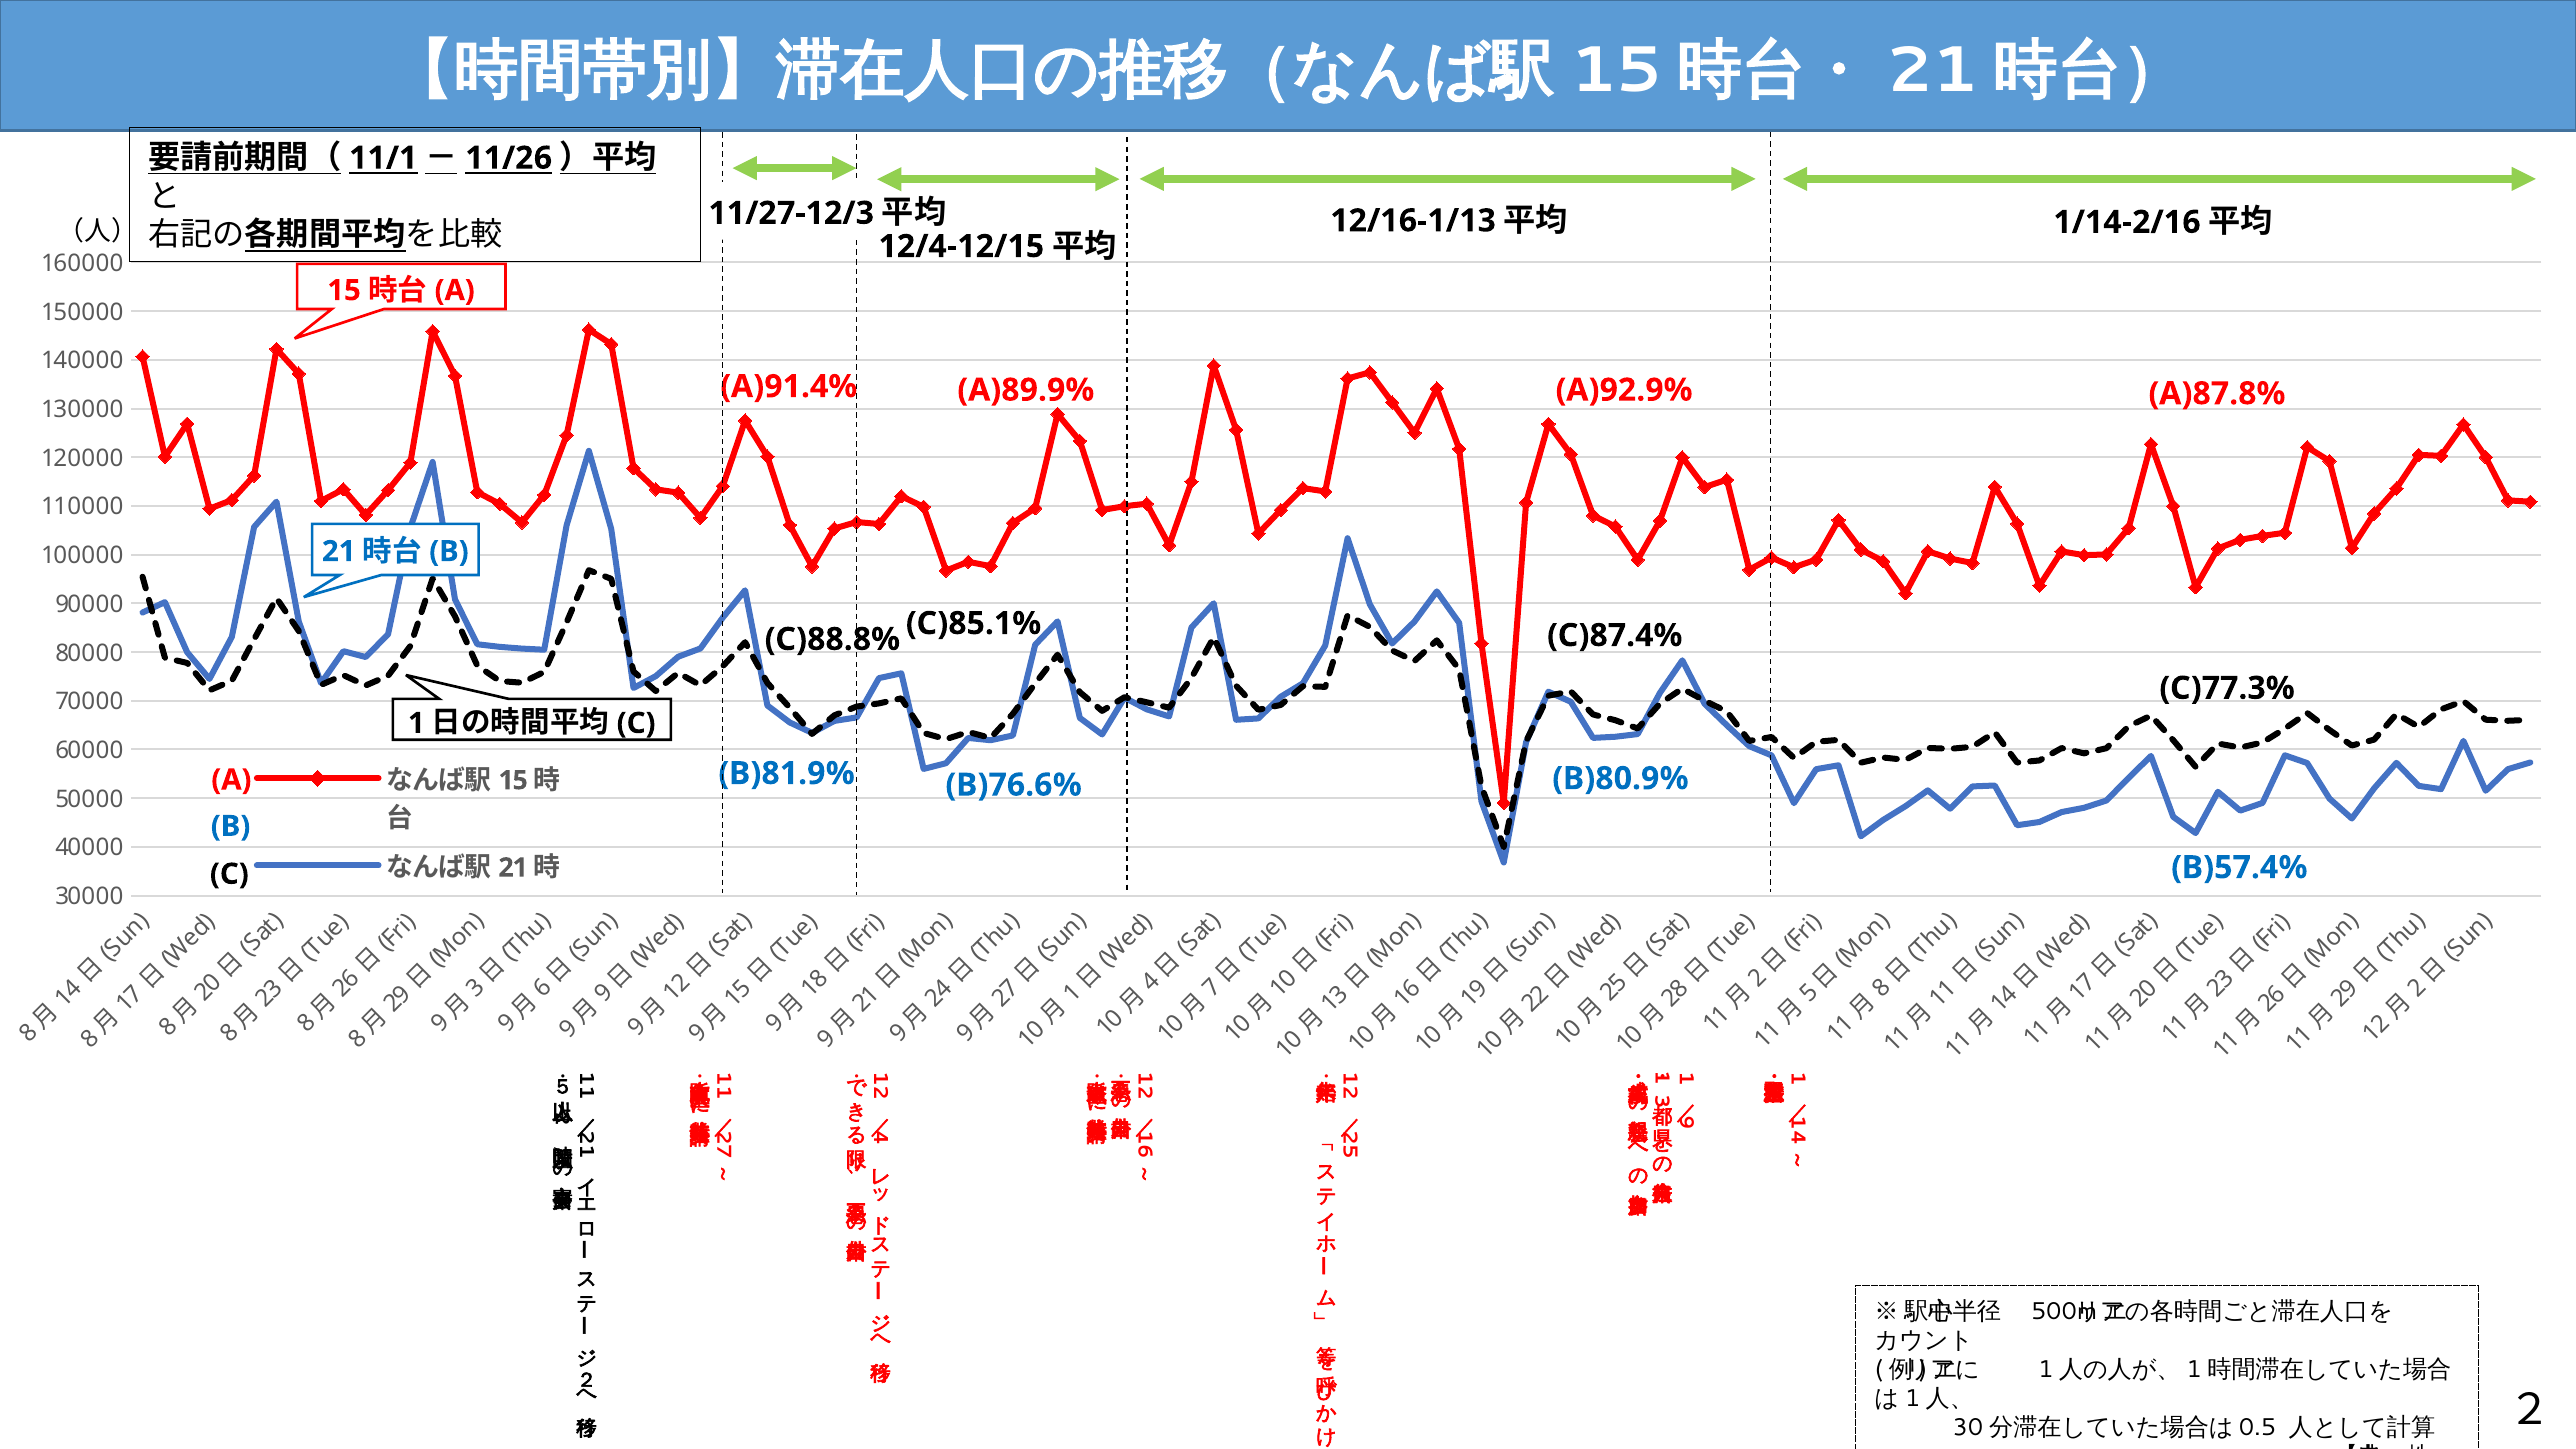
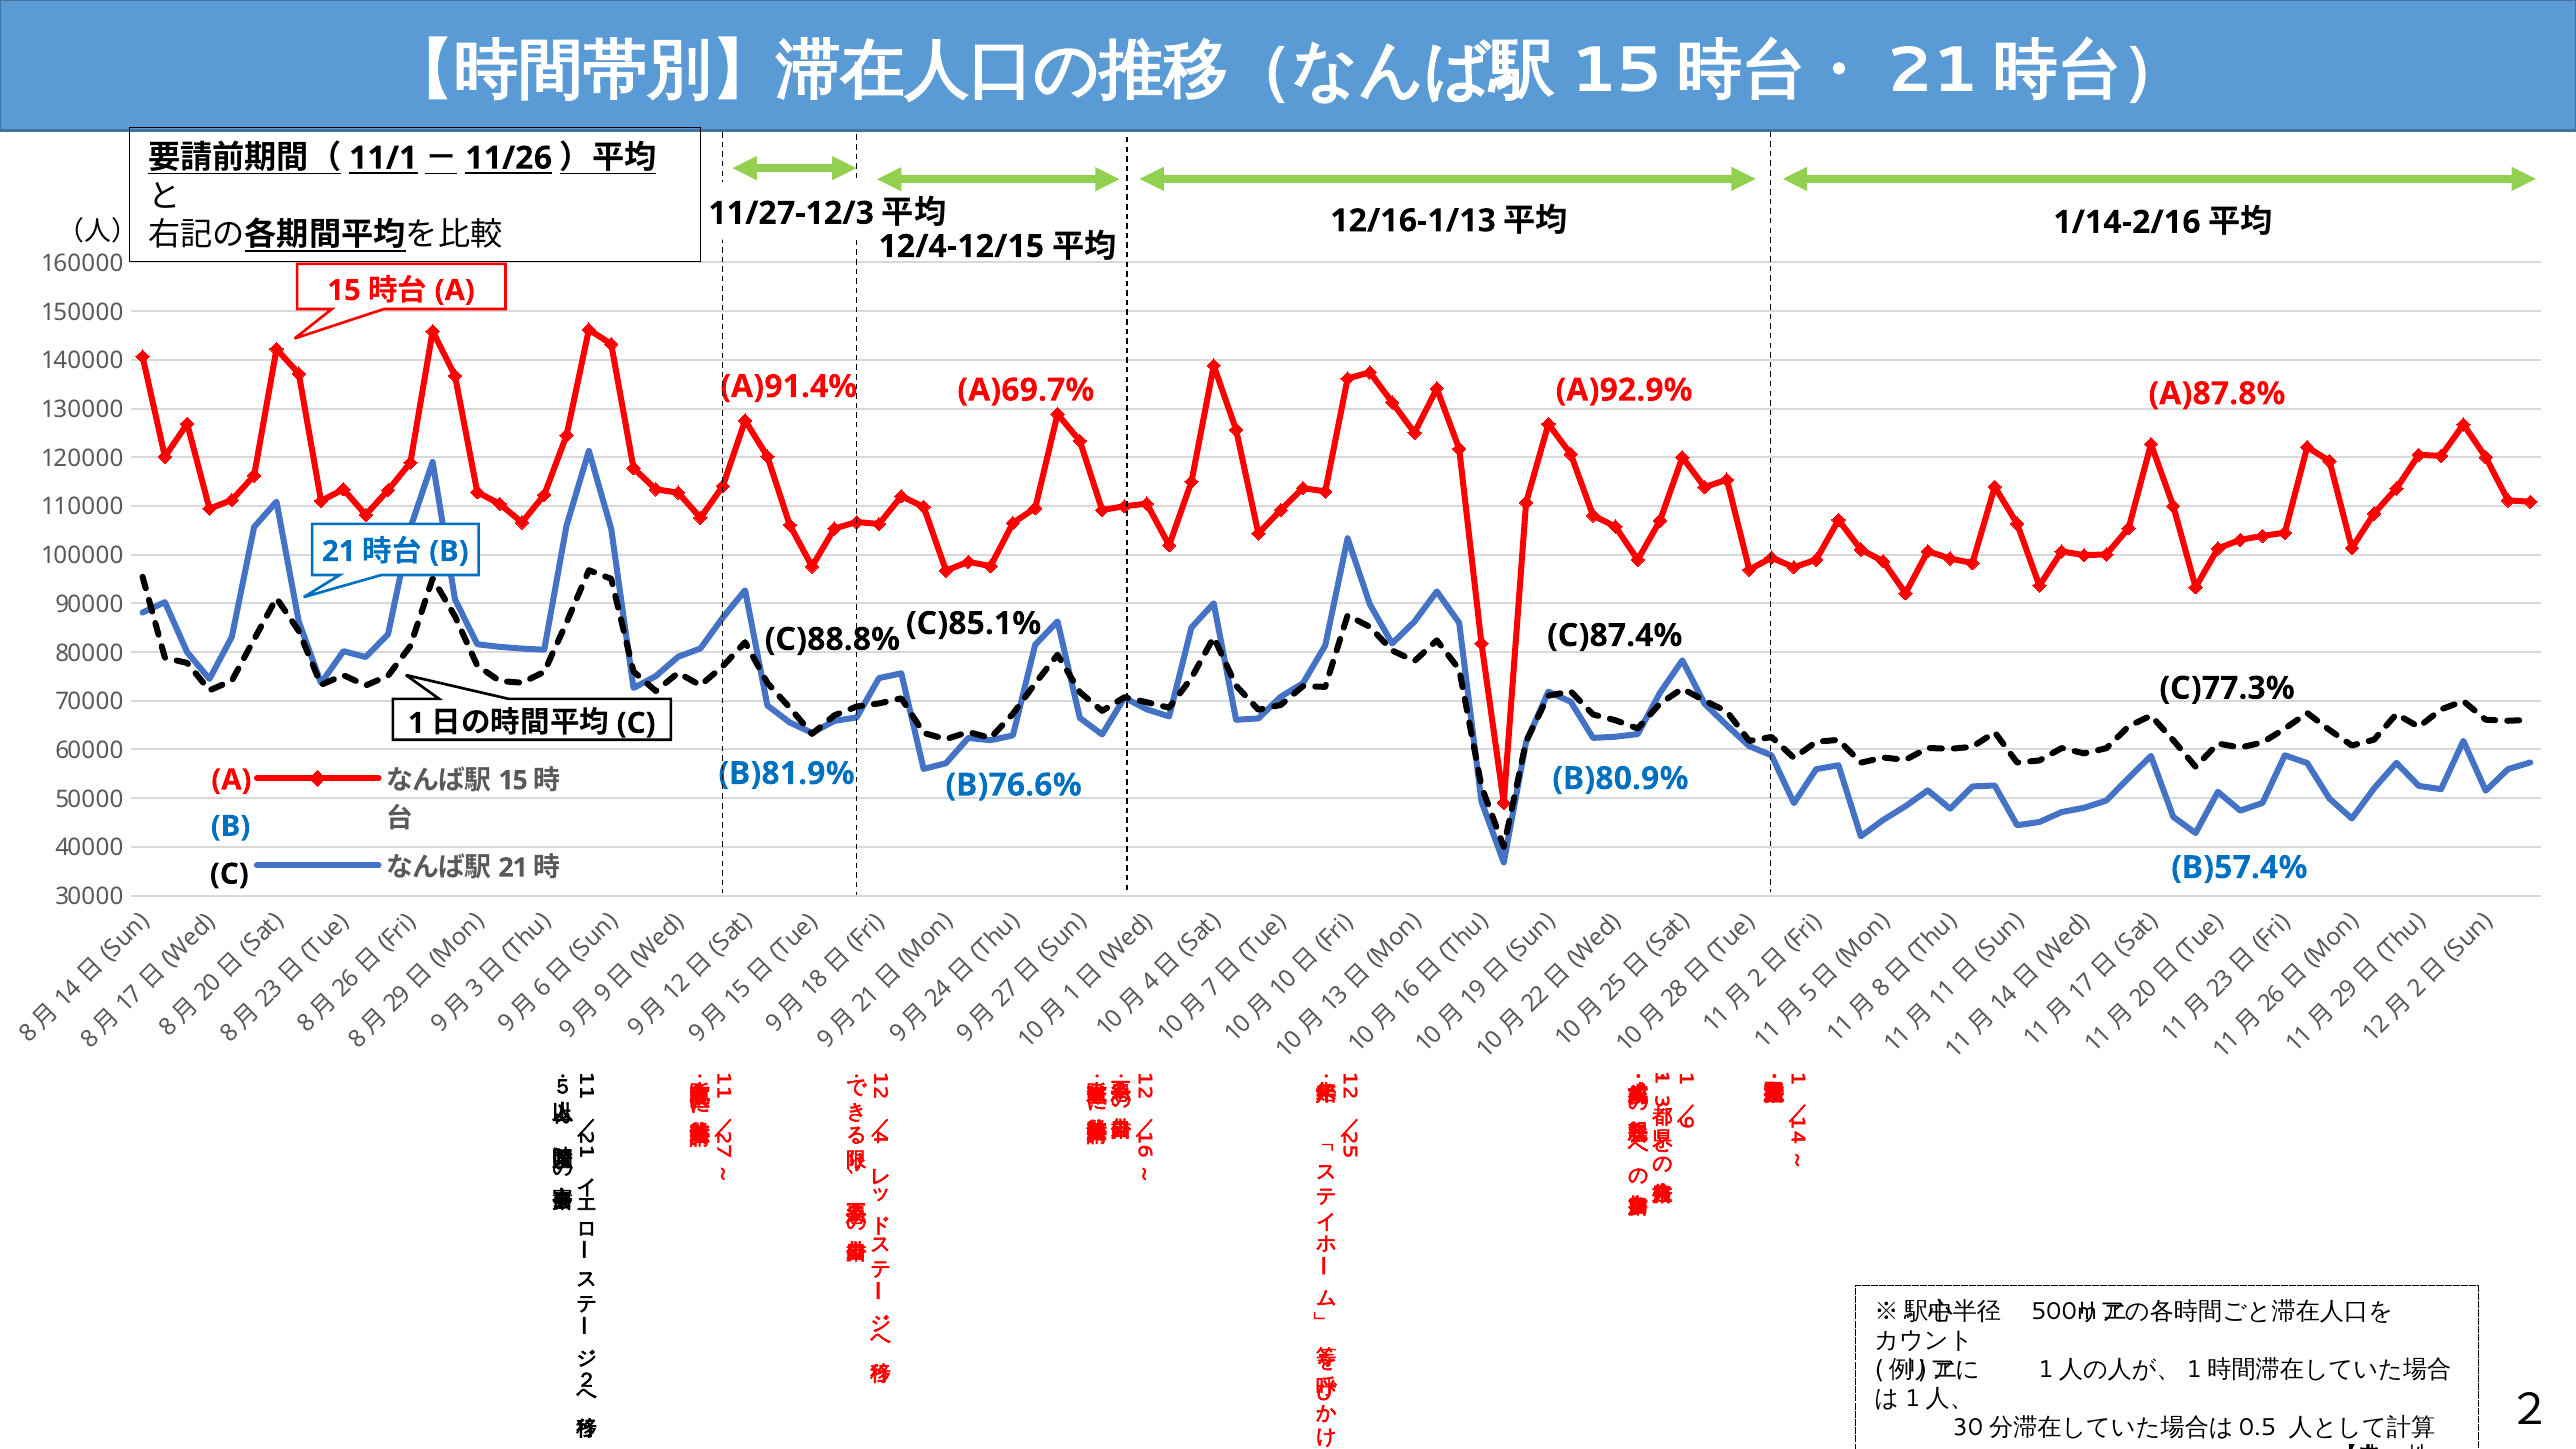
A)89.9%: A)89.9% -> A)69.7%
